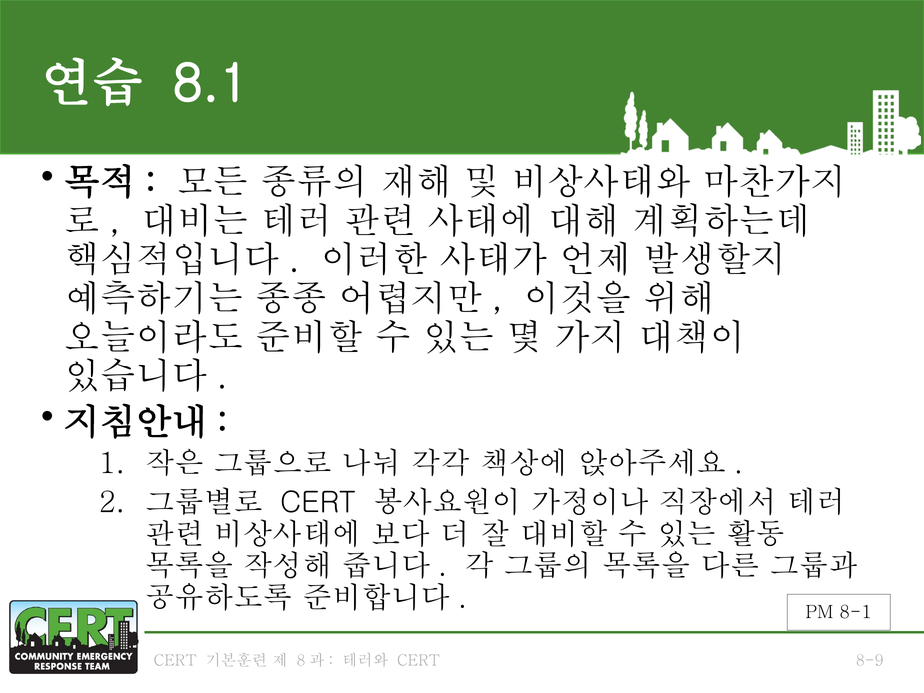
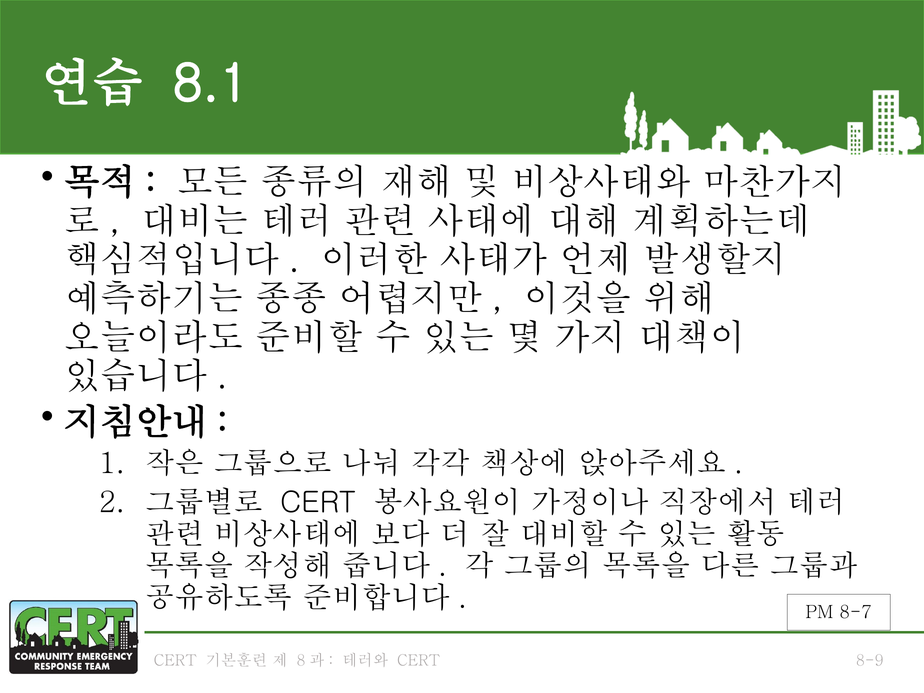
8-1: 8-1 -> 8-7
